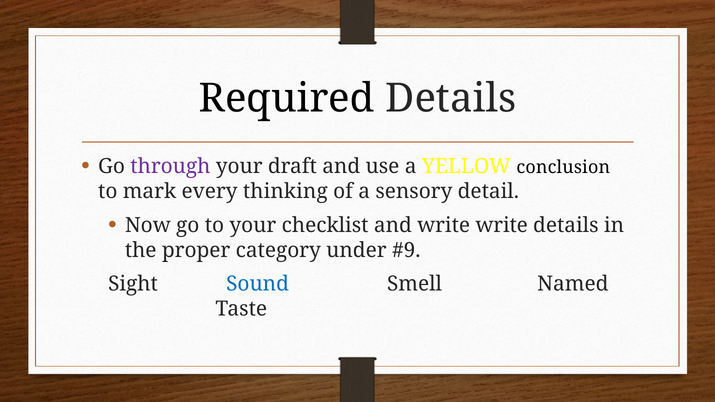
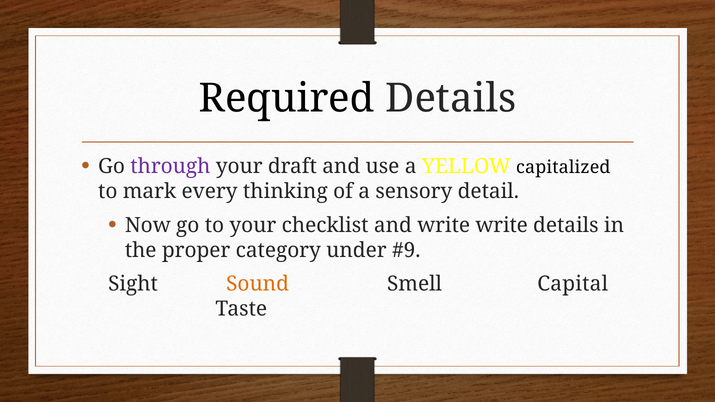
conclusion: conclusion -> capitalized
Sound colour: blue -> orange
Named: Named -> Capital
